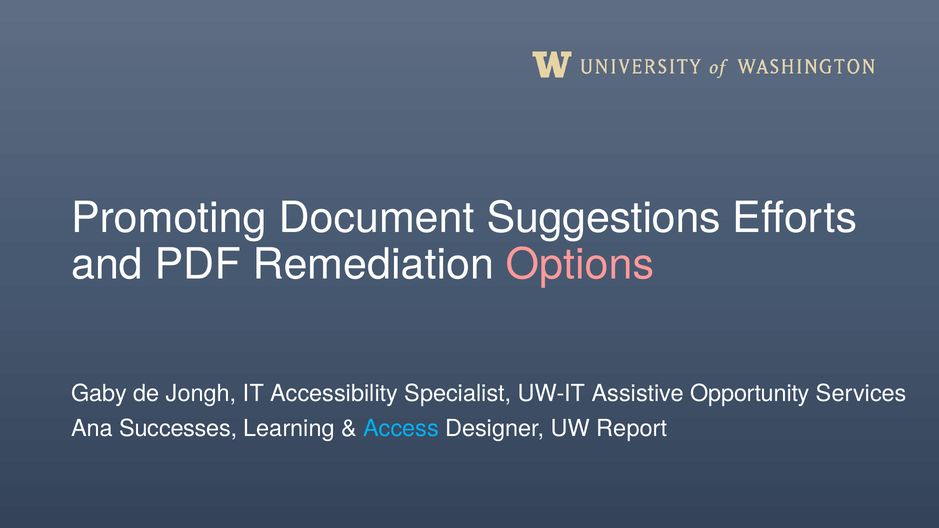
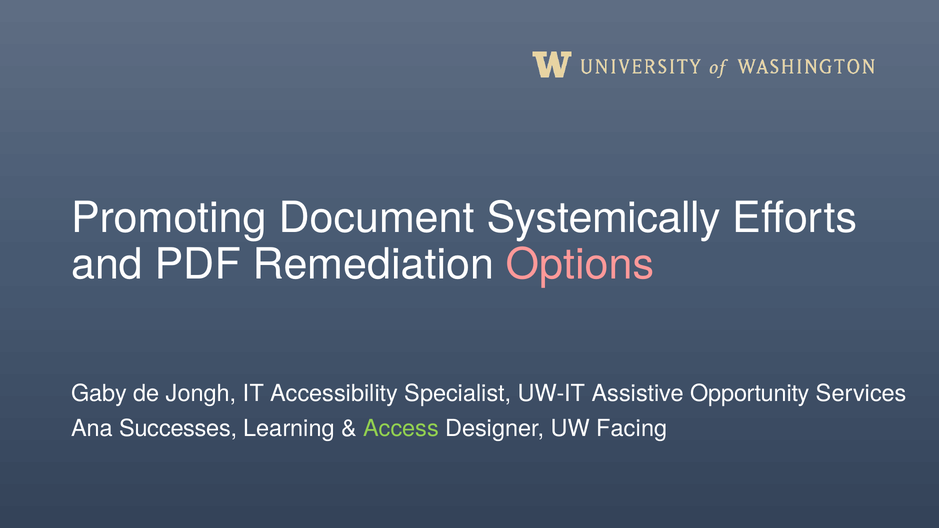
Suggestions: Suggestions -> Systemically
Access colour: light blue -> light green
Report: Report -> Facing
